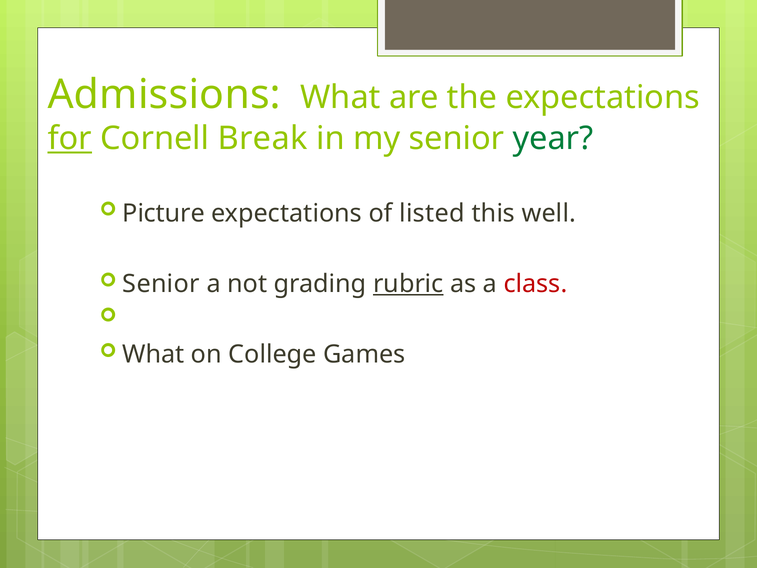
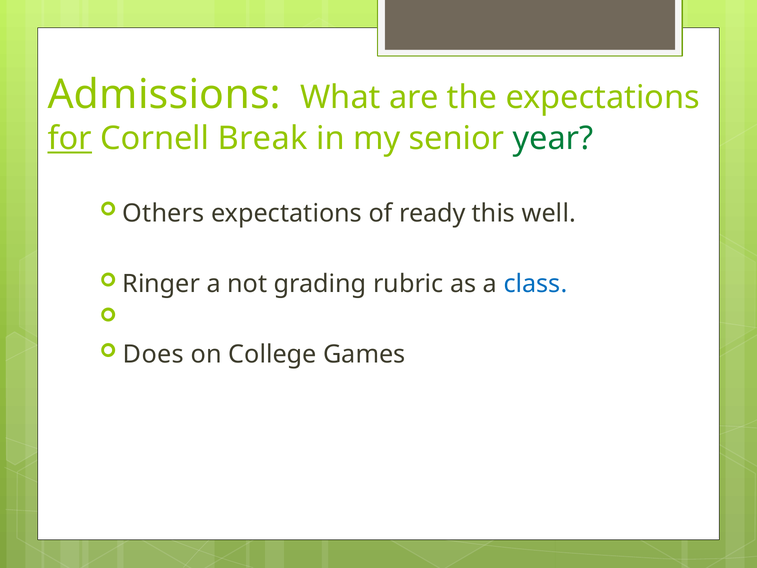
Picture: Picture -> Others
listed: listed -> ready
Senior at (161, 284): Senior -> Ringer
rubric underline: present -> none
class colour: red -> blue
What at (153, 354): What -> Does
